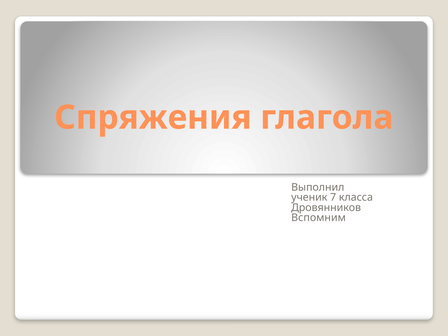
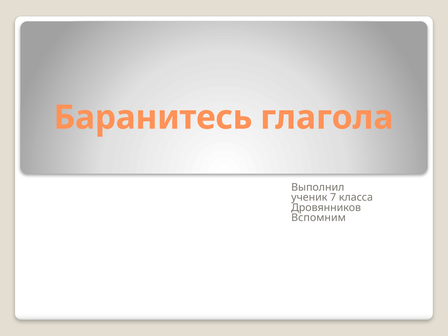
Спряжения: Спряжения -> Баранитесь
